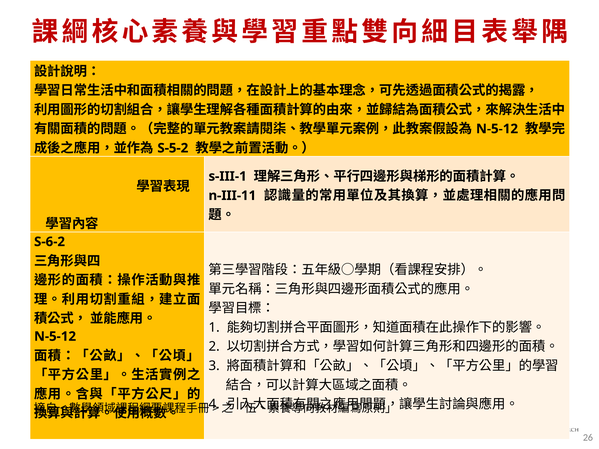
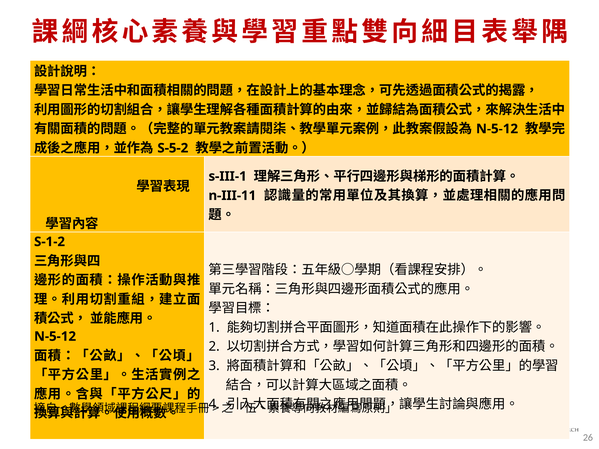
S-6-2: S-6-2 -> S-1-2
